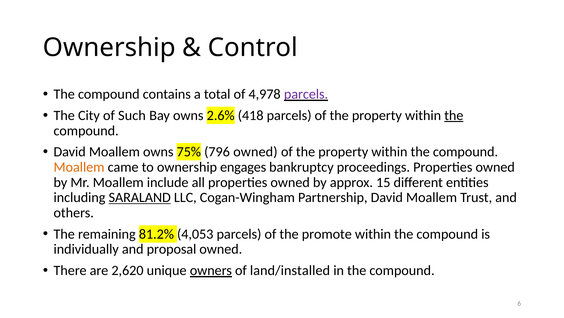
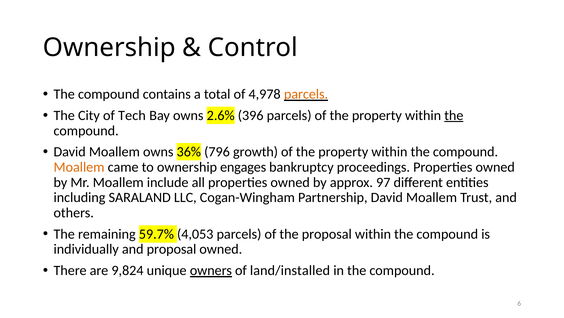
parcels at (306, 94) colour: purple -> orange
Such: Such -> Tech
418: 418 -> 396
75%: 75% -> 36%
796 owned: owned -> growth
15: 15 -> 97
SARALAND underline: present -> none
81.2%: 81.2% -> 59.7%
the promote: promote -> proposal
2,620: 2,620 -> 9,824
